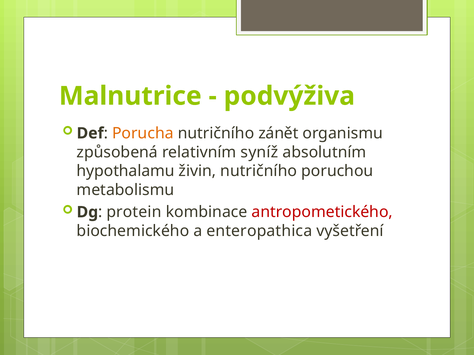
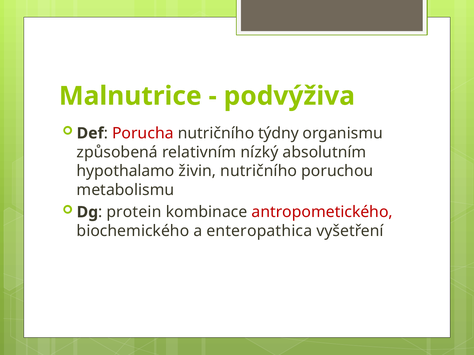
Porucha colour: orange -> red
zánět: zánět -> týdny
syníž: syníž -> nízký
hypothalamu: hypothalamu -> hypothalamo
